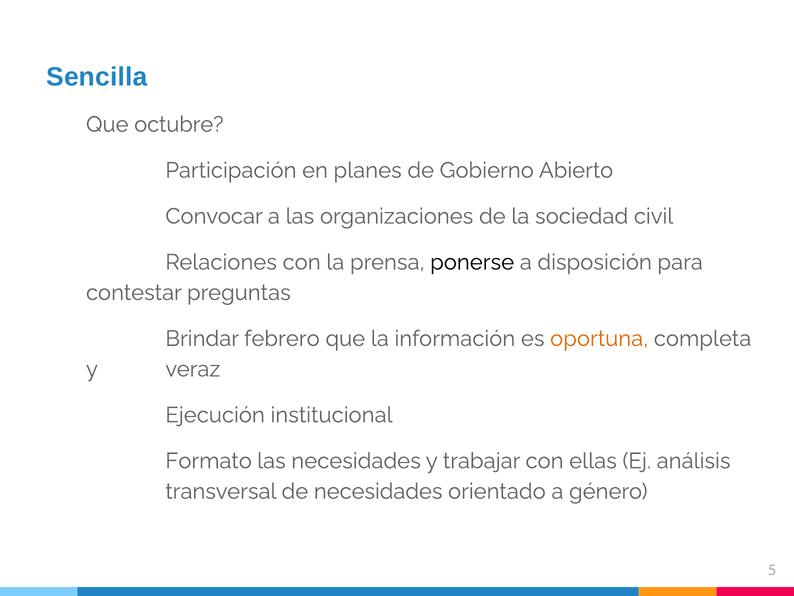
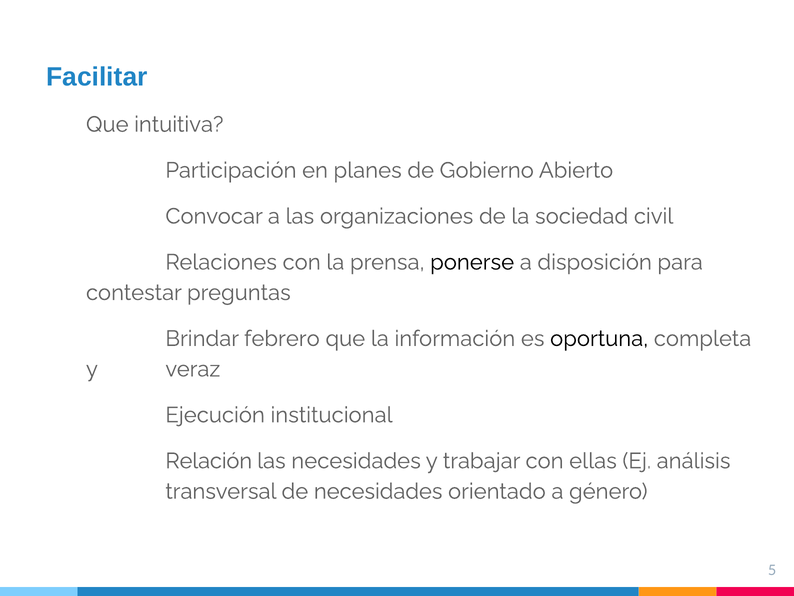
Sencilla: Sencilla -> Facilitar
octubre: octubre -> intuitiva
oportuna colour: orange -> black
Formato: Formato -> Relación
